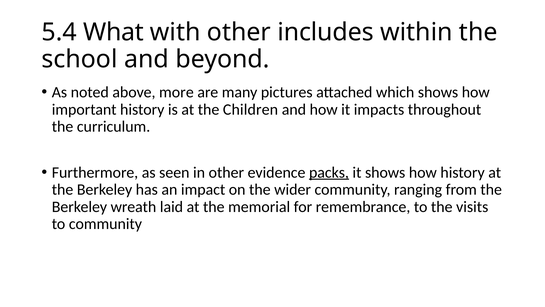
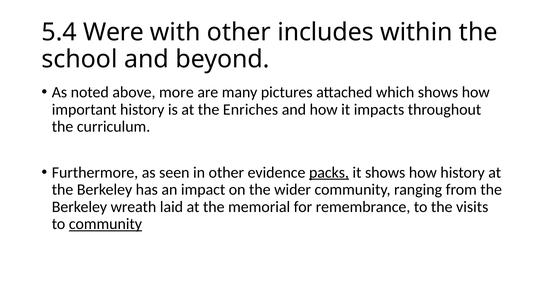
What: What -> Were
Children: Children -> Enriches
community at (105, 224) underline: none -> present
